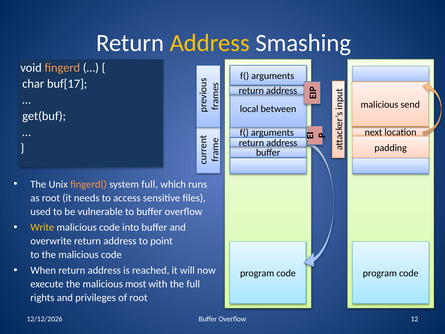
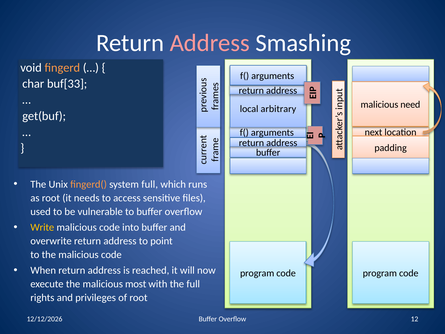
Address at (210, 43) colour: yellow -> pink
buf[17: buf[17 -> buf[33
send: send -> need
between: between -> arbitrary
